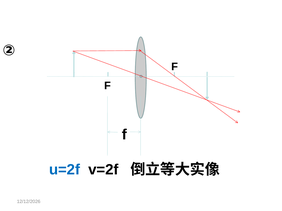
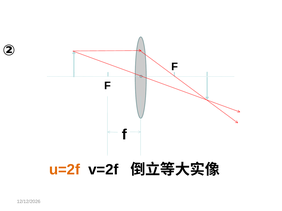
u=2f colour: blue -> orange
